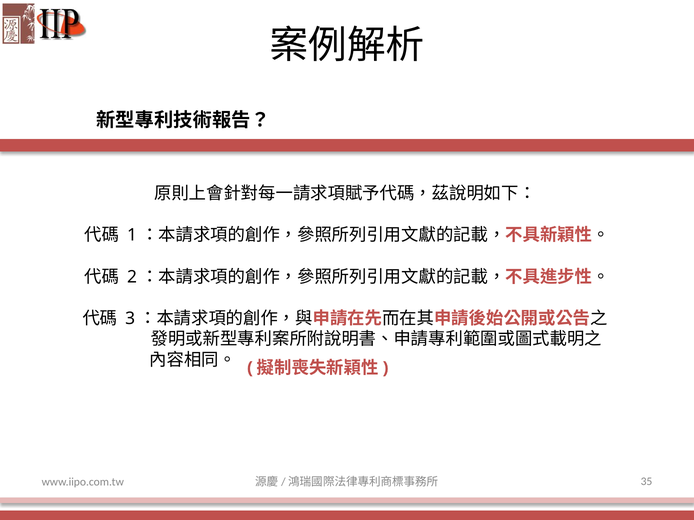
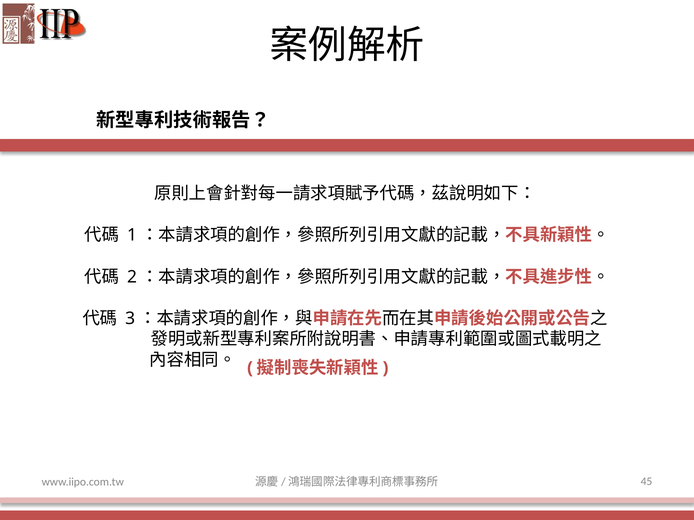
35: 35 -> 45
